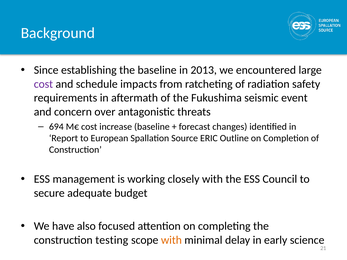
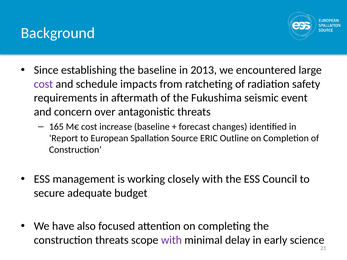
694: 694 -> 165
construction testing: testing -> threats
with at (171, 240) colour: orange -> purple
